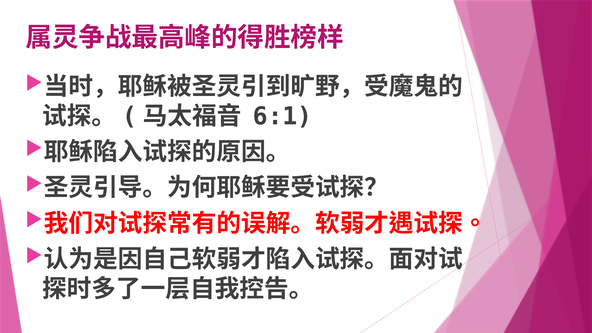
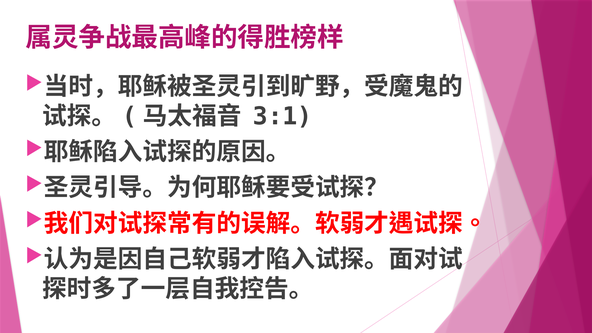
6:1: 6:1 -> 3:1
